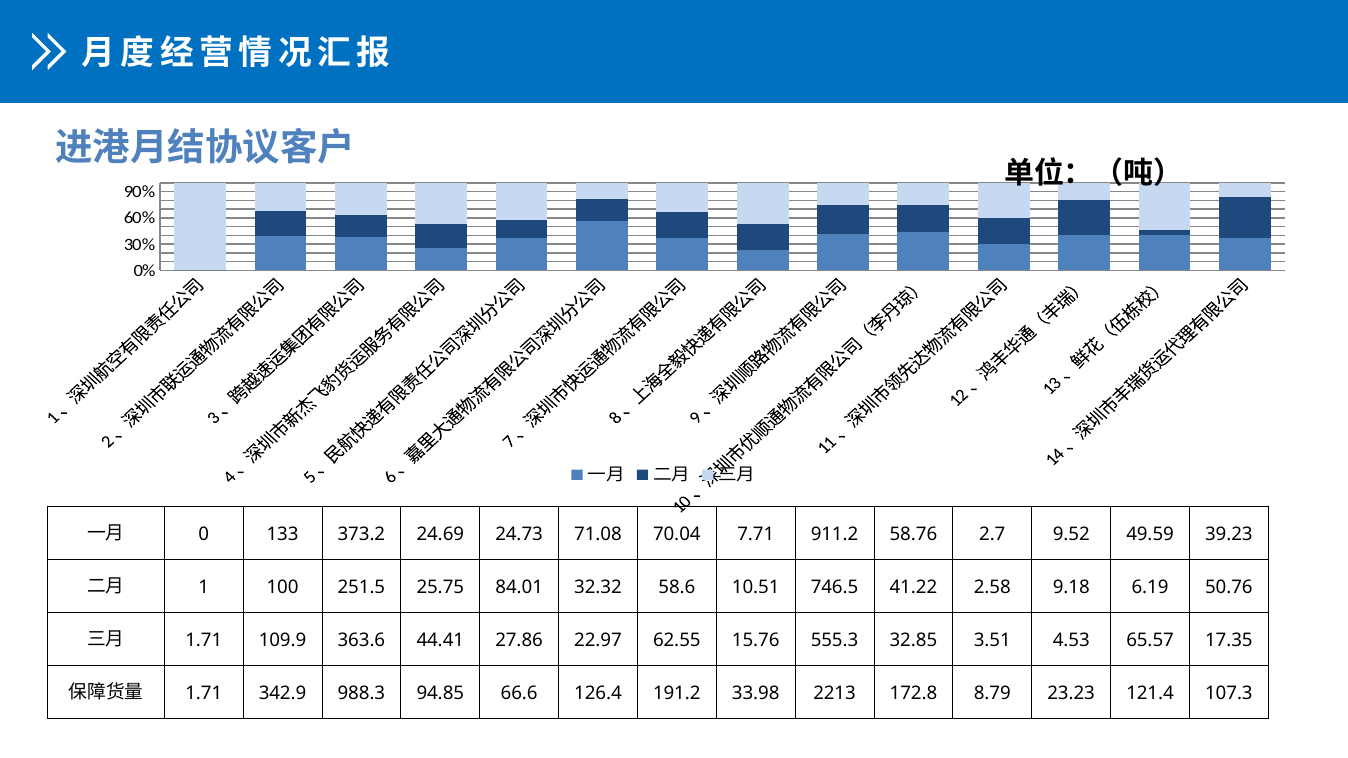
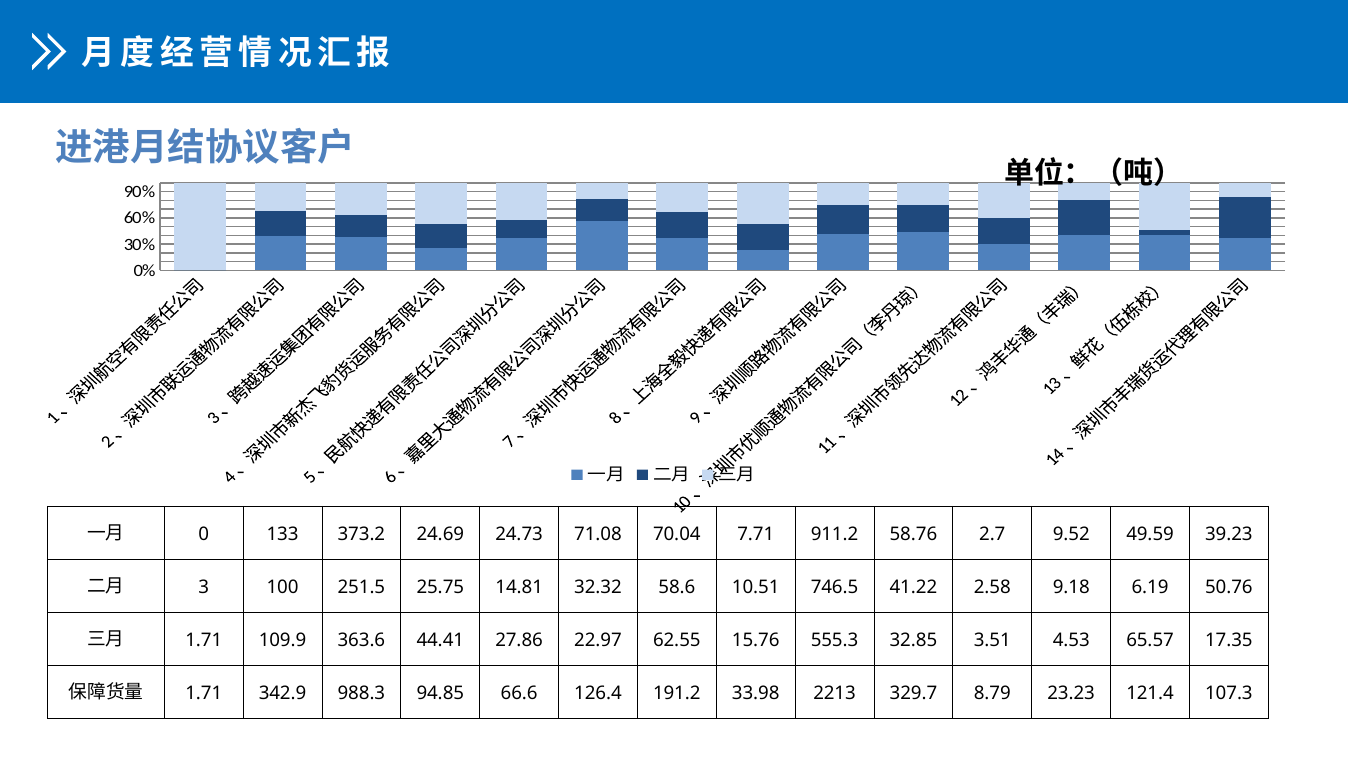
1: 1 -> 3
84.01: 84.01 -> 14.81
172.8: 172.8 -> 329.7
